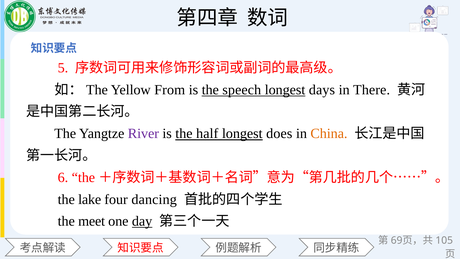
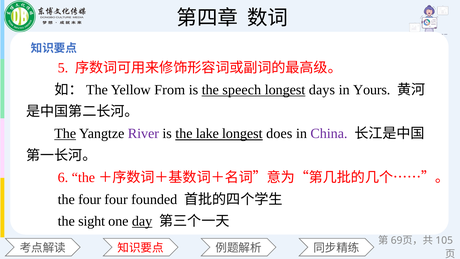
There: There -> Yours
The at (65, 134) underline: none -> present
half: half -> lake
China colour: orange -> purple
the lake: lake -> four
dancing: dancing -> founded
meet: meet -> sight
